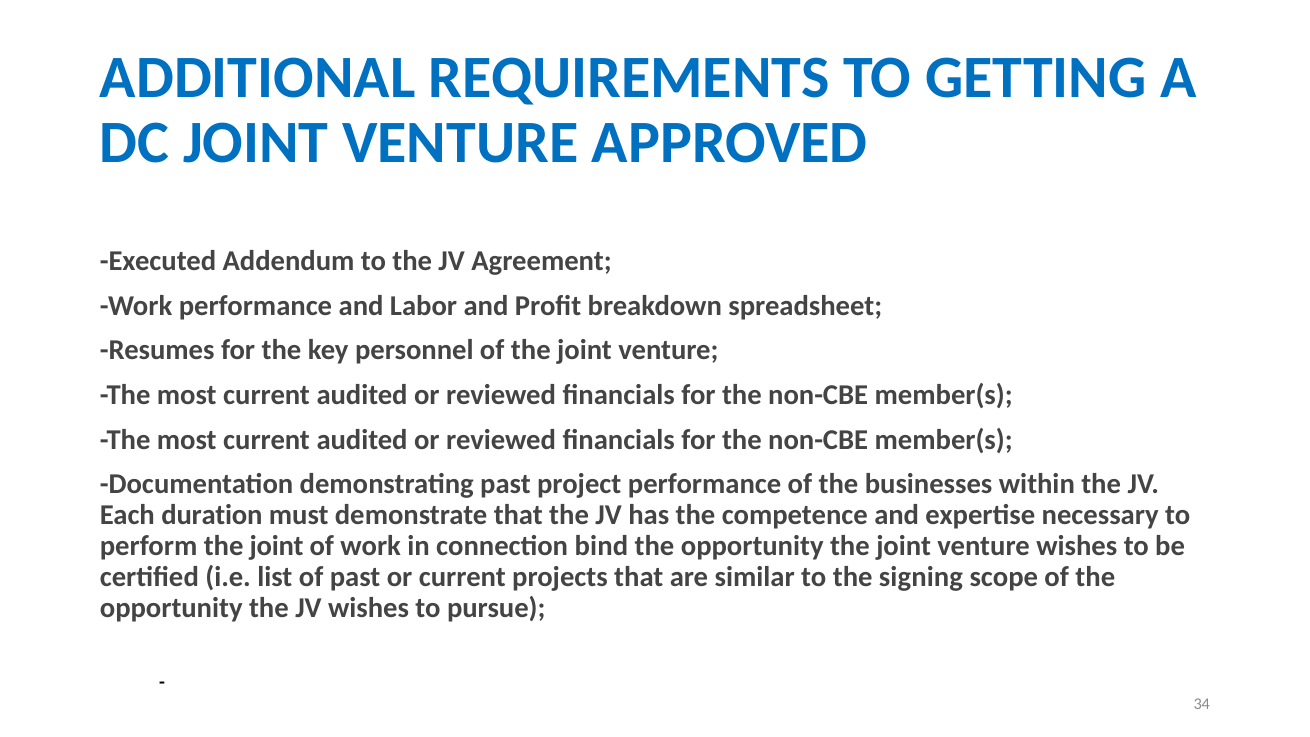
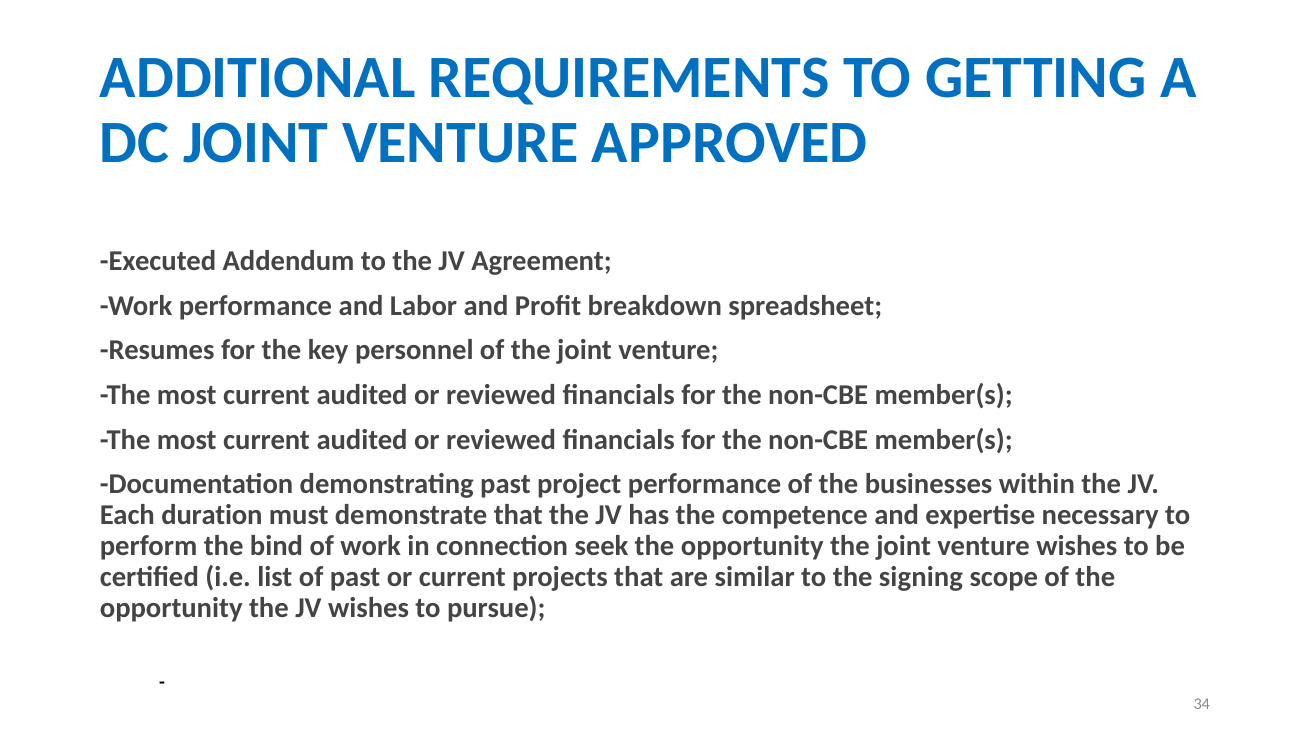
perform the joint: joint -> bind
bind: bind -> seek
